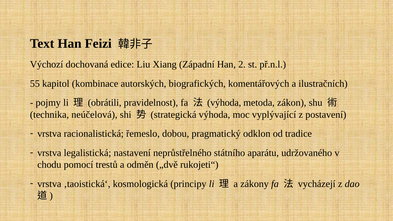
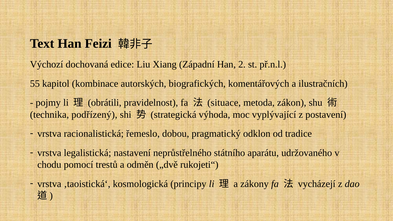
výhoda at (224, 103): výhoda -> situace
neúčelová: neúčelová -> podřízený
